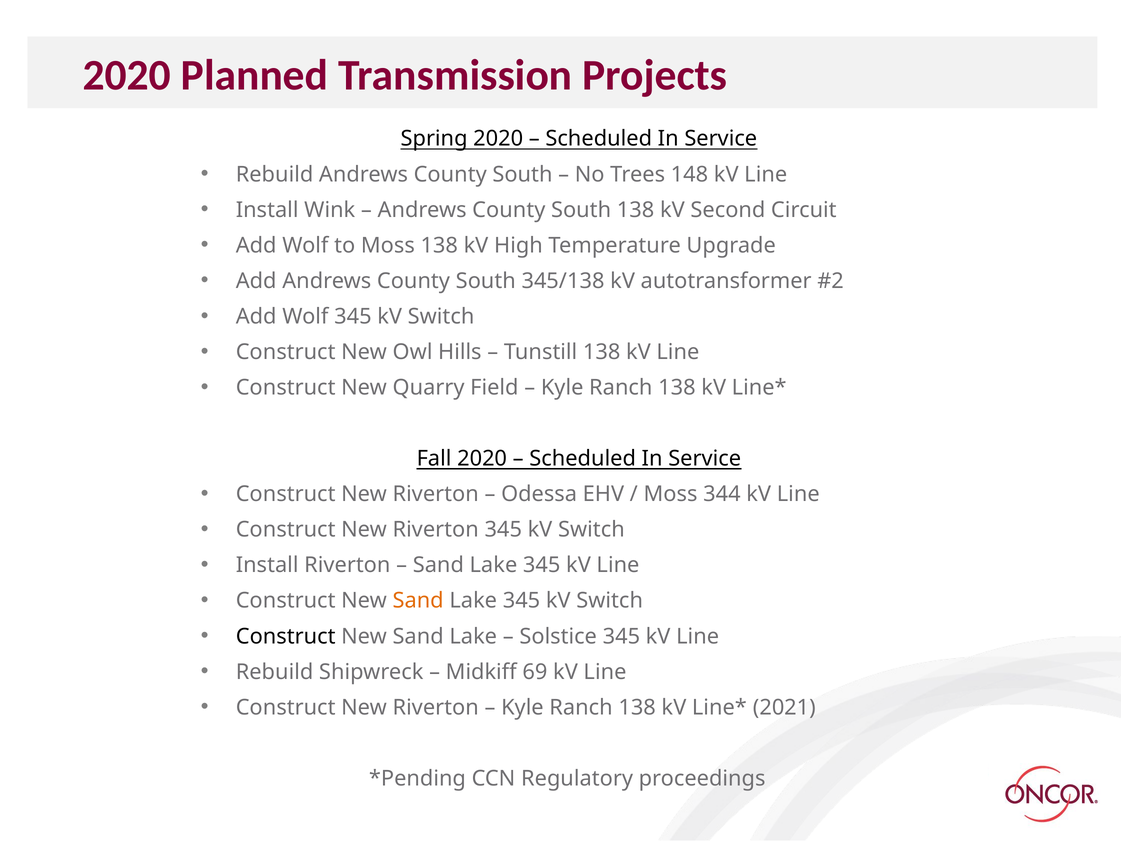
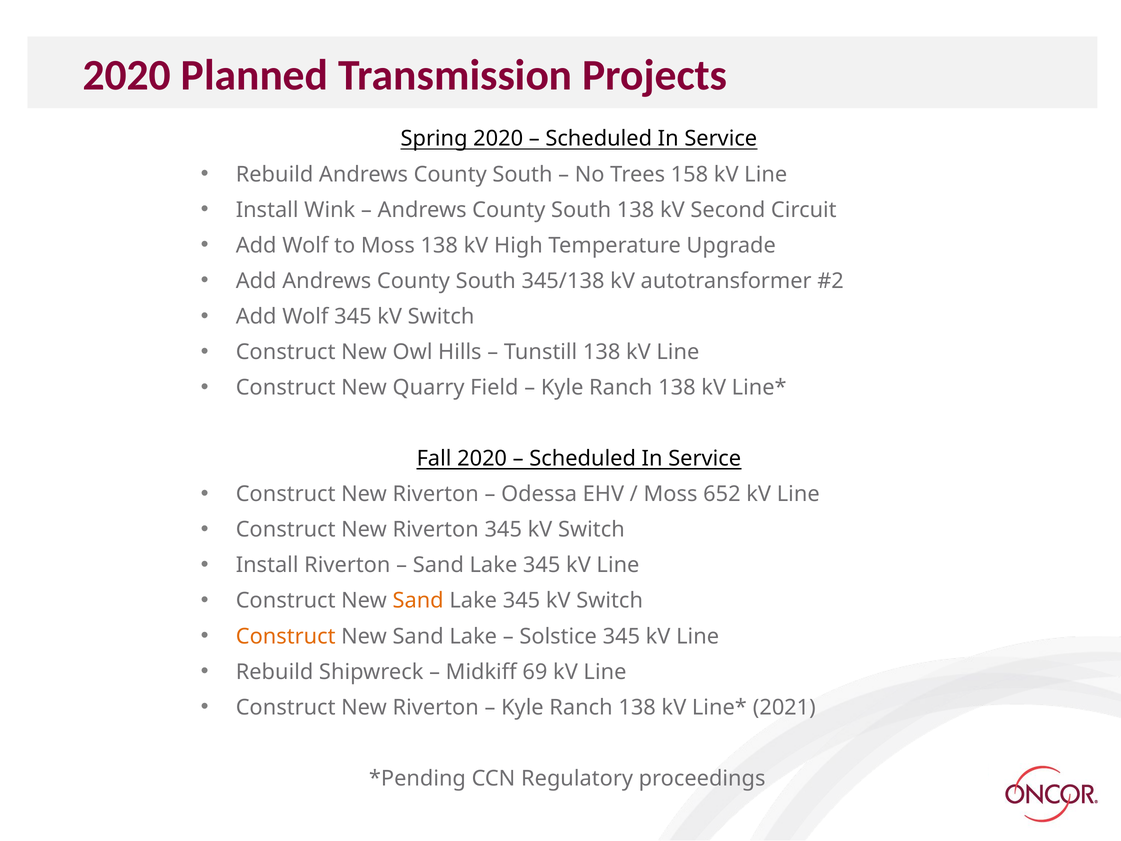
148: 148 -> 158
344: 344 -> 652
Construct at (286, 636) colour: black -> orange
